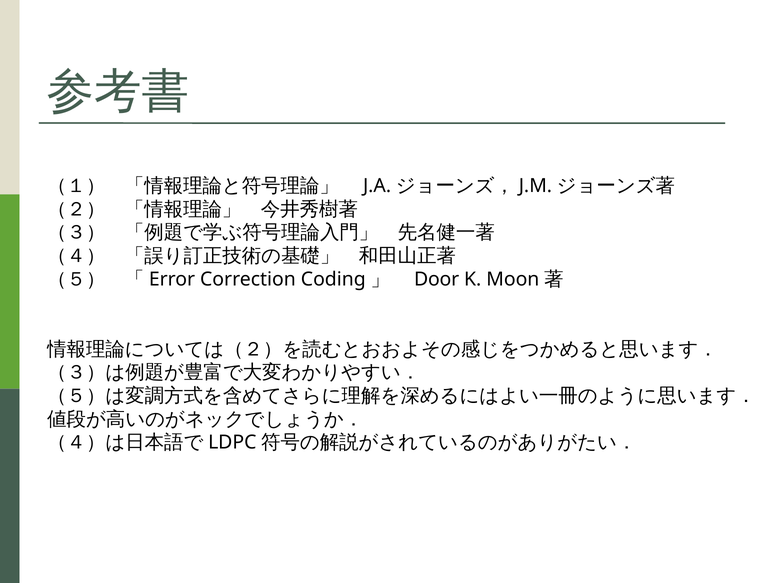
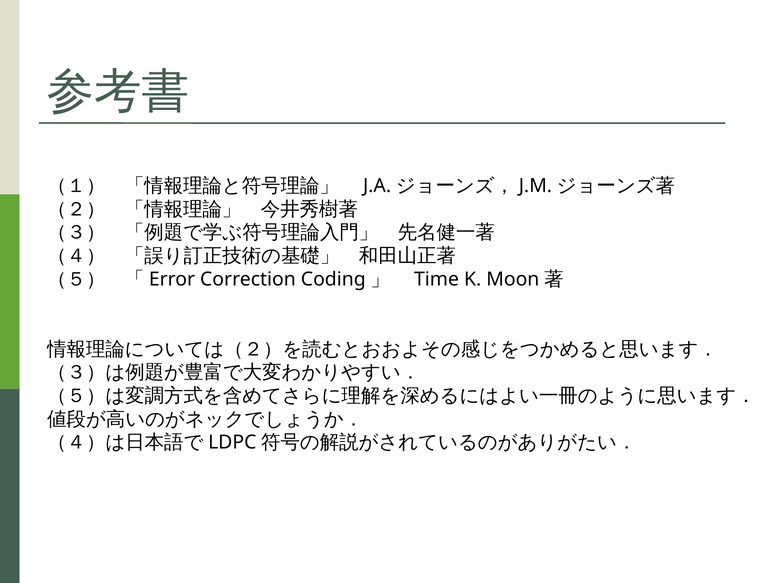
Door: Door -> Time
